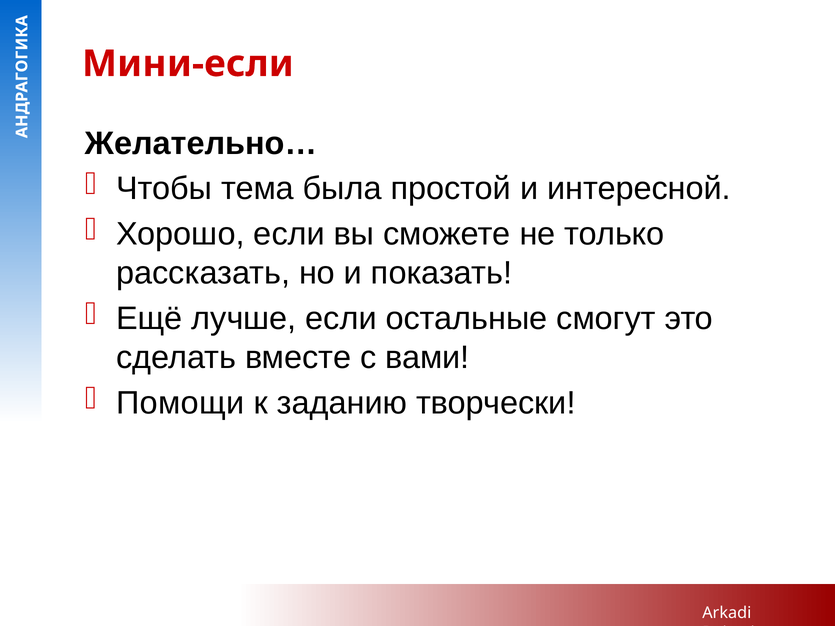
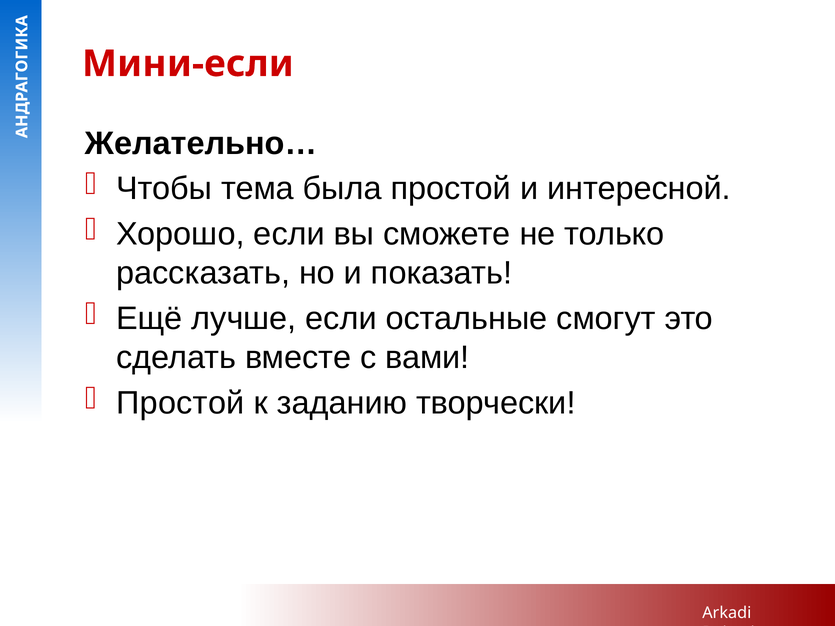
Помощи at (180, 403): Помощи -> Простой
